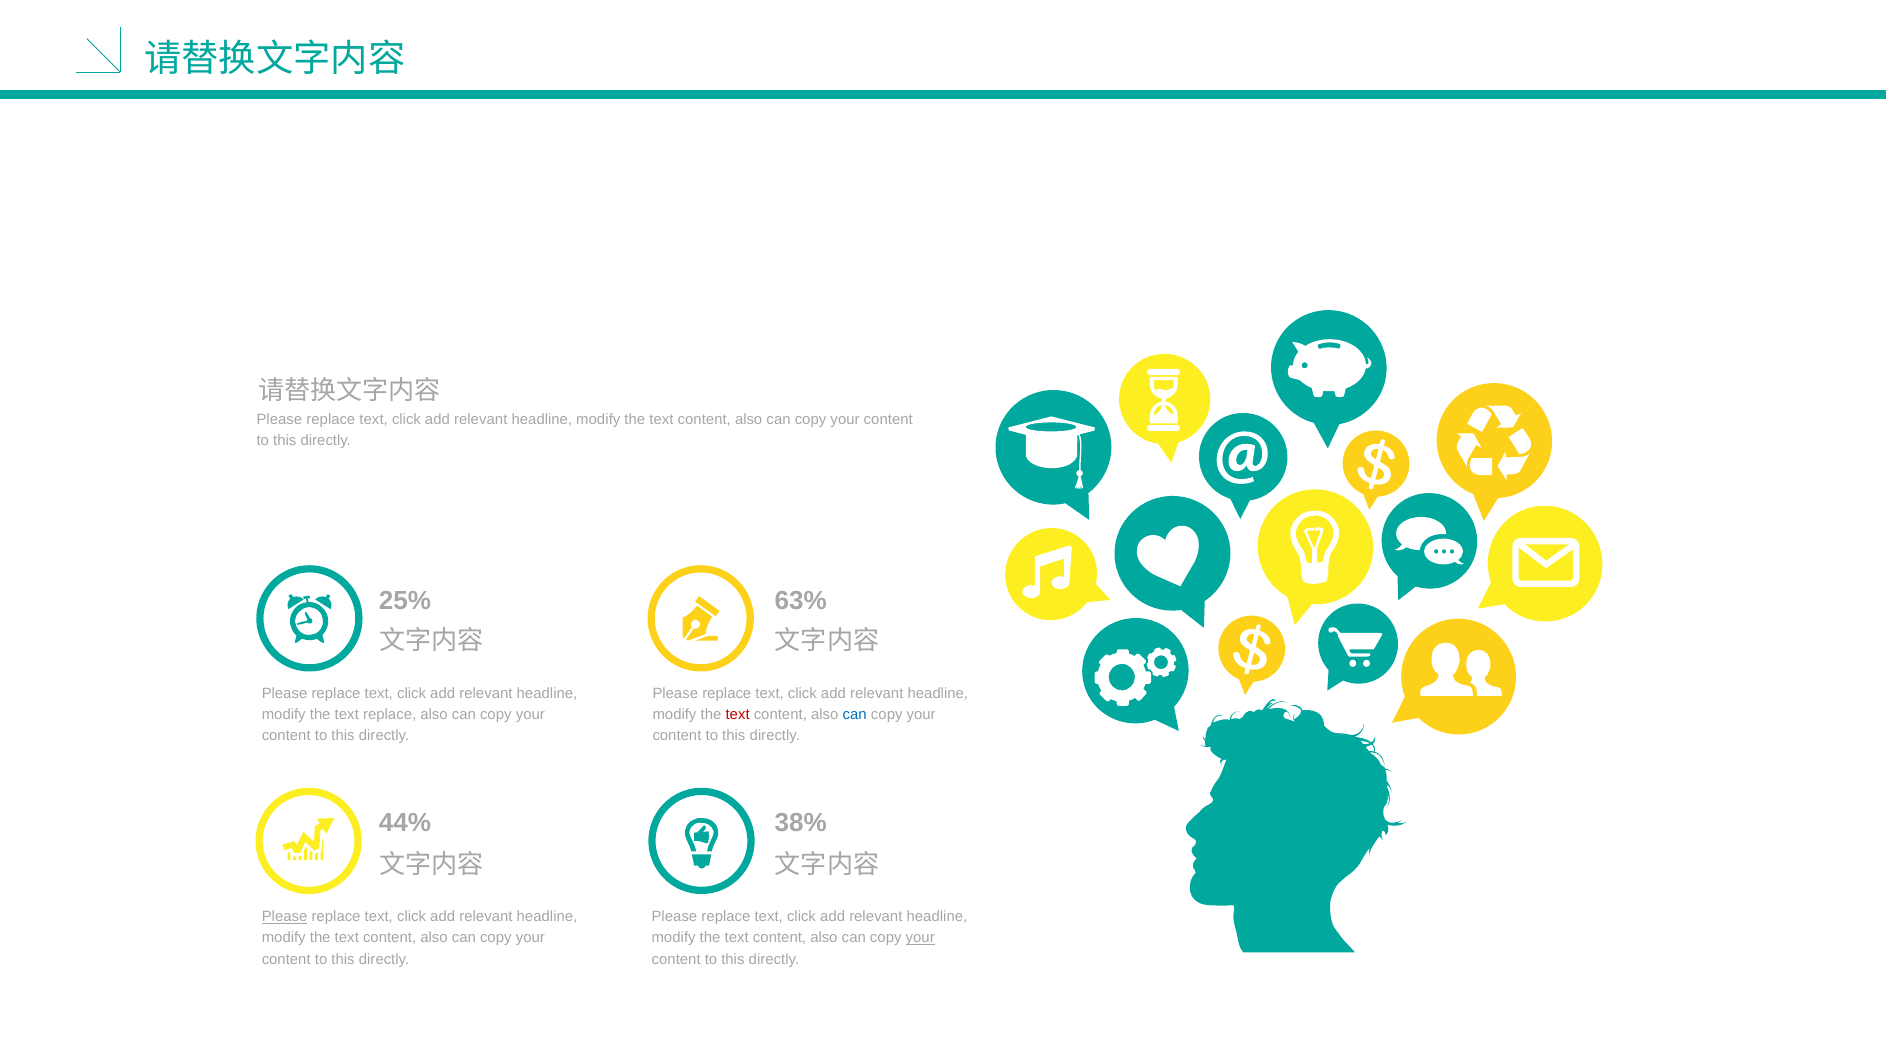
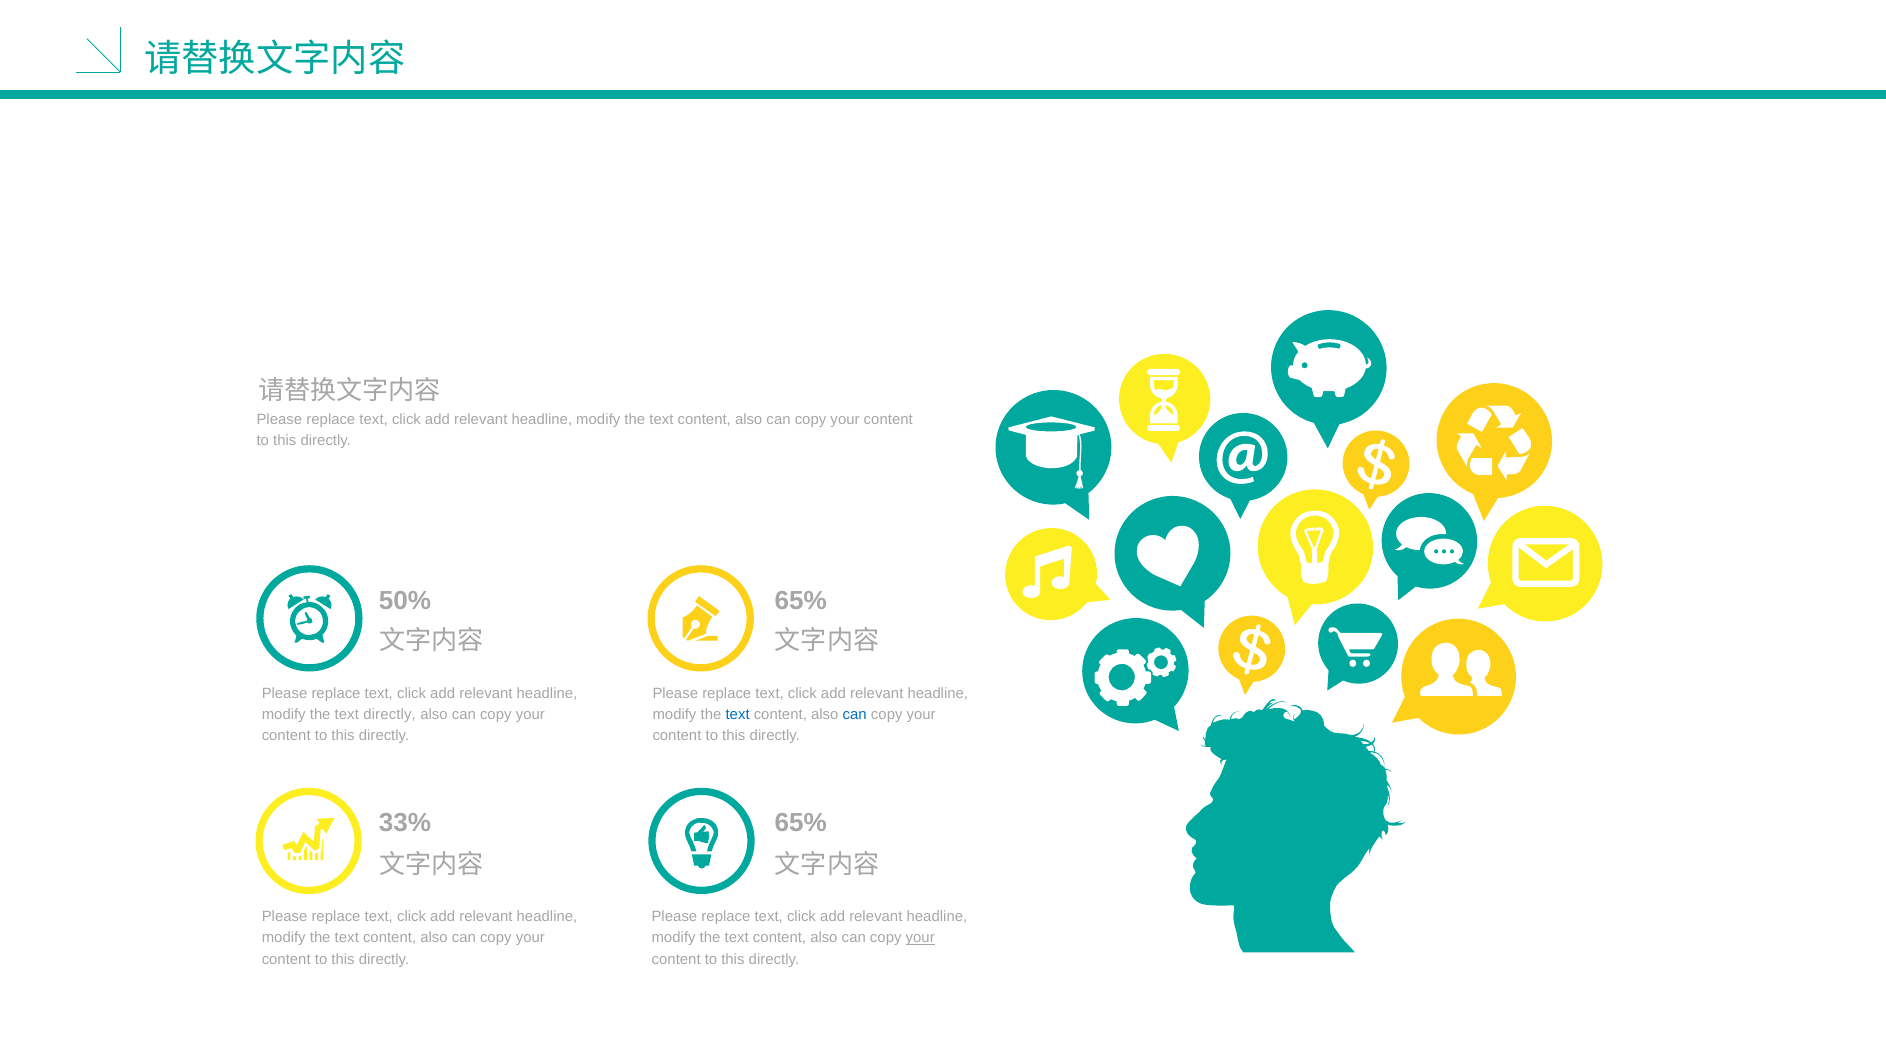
25%: 25% -> 50%
63% at (801, 601): 63% -> 65%
text replace: replace -> directly
text at (738, 714) colour: red -> blue
44%: 44% -> 33%
38% at (801, 823): 38% -> 65%
Please at (285, 917) underline: present -> none
